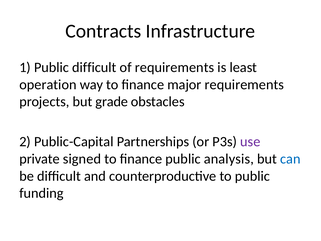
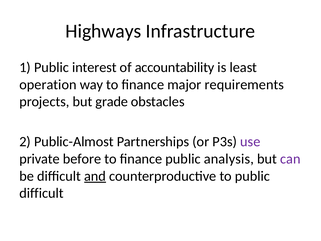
Contracts: Contracts -> Highways
Public difficult: difficult -> interest
of requirements: requirements -> accountability
Public-Capital: Public-Capital -> Public-Almost
signed: signed -> before
can colour: blue -> purple
and underline: none -> present
funding at (41, 193): funding -> difficult
